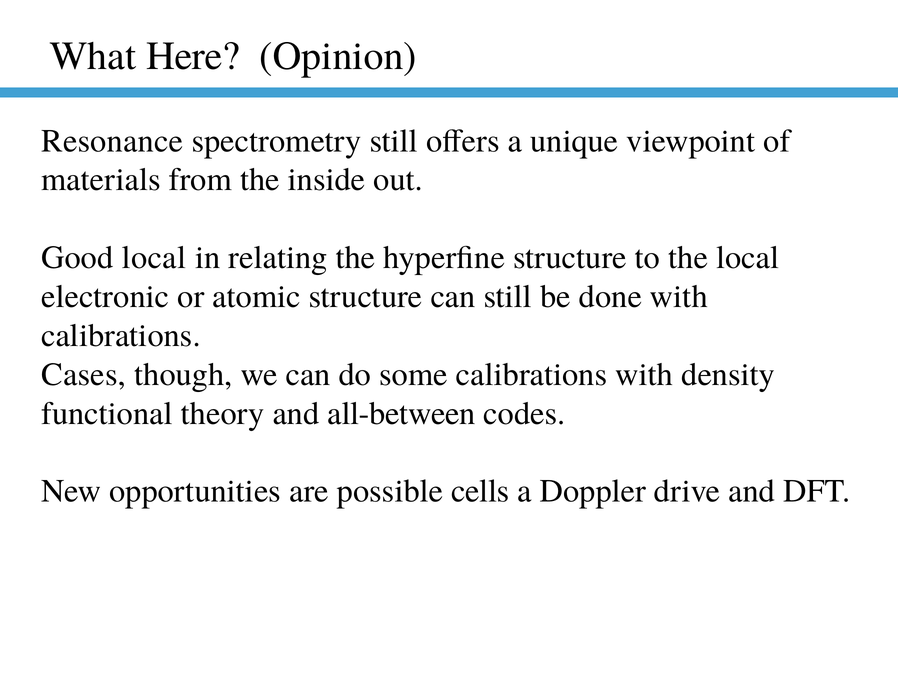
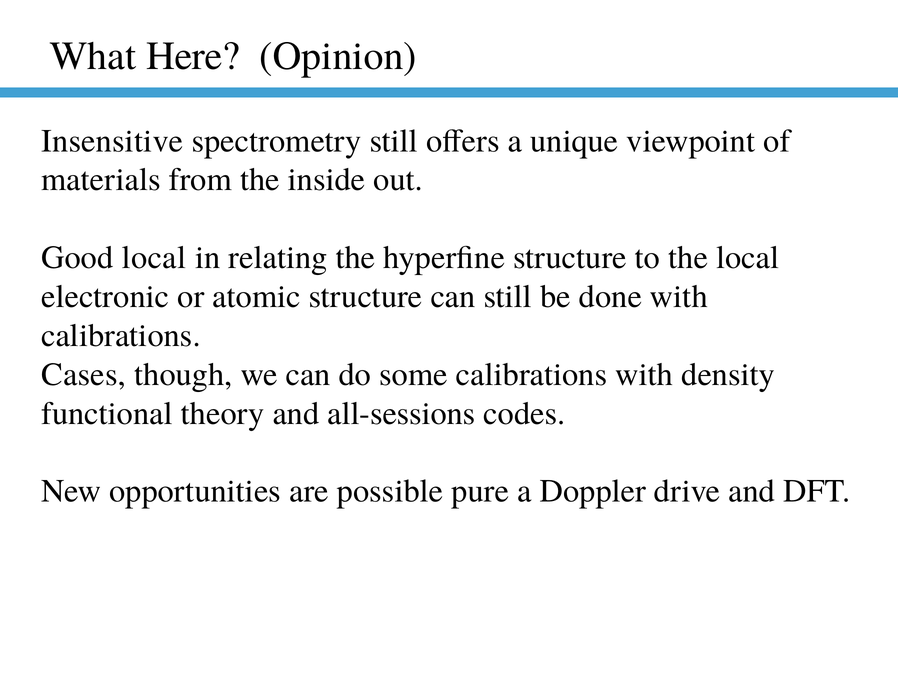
Resonance: Resonance -> Insensitive
all-between: all-between -> all-sessions
cells: cells -> pure
